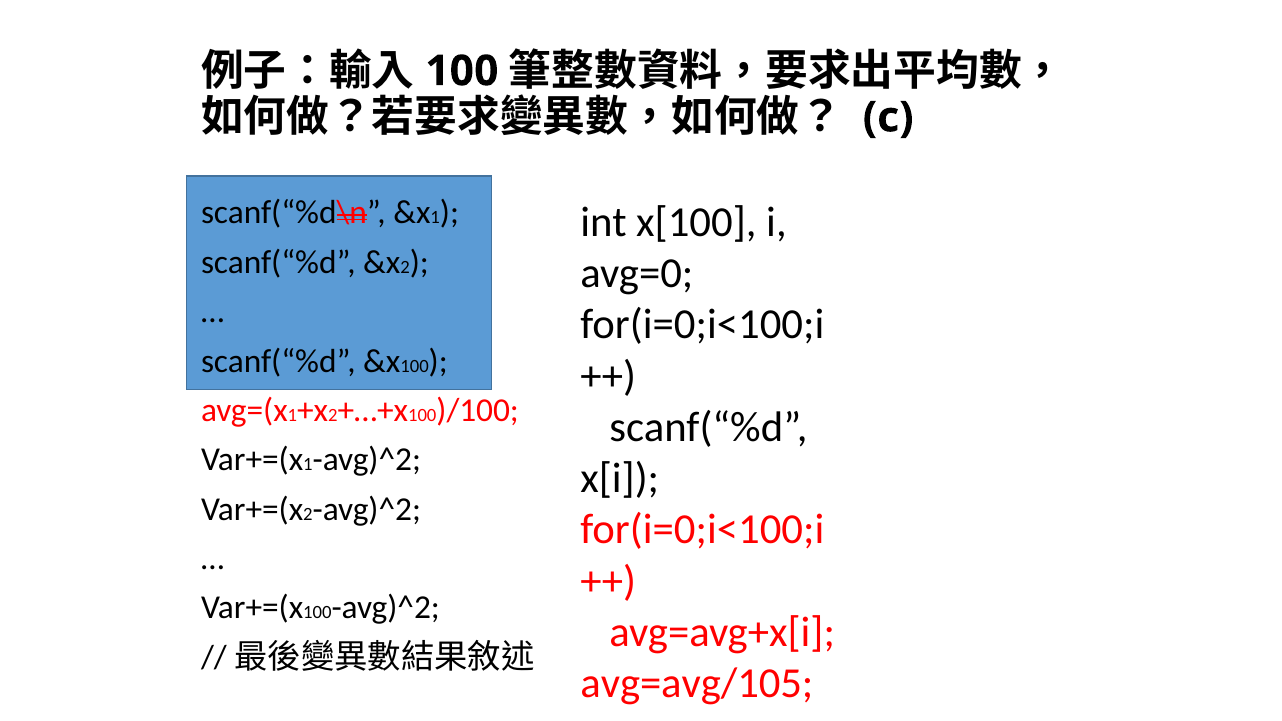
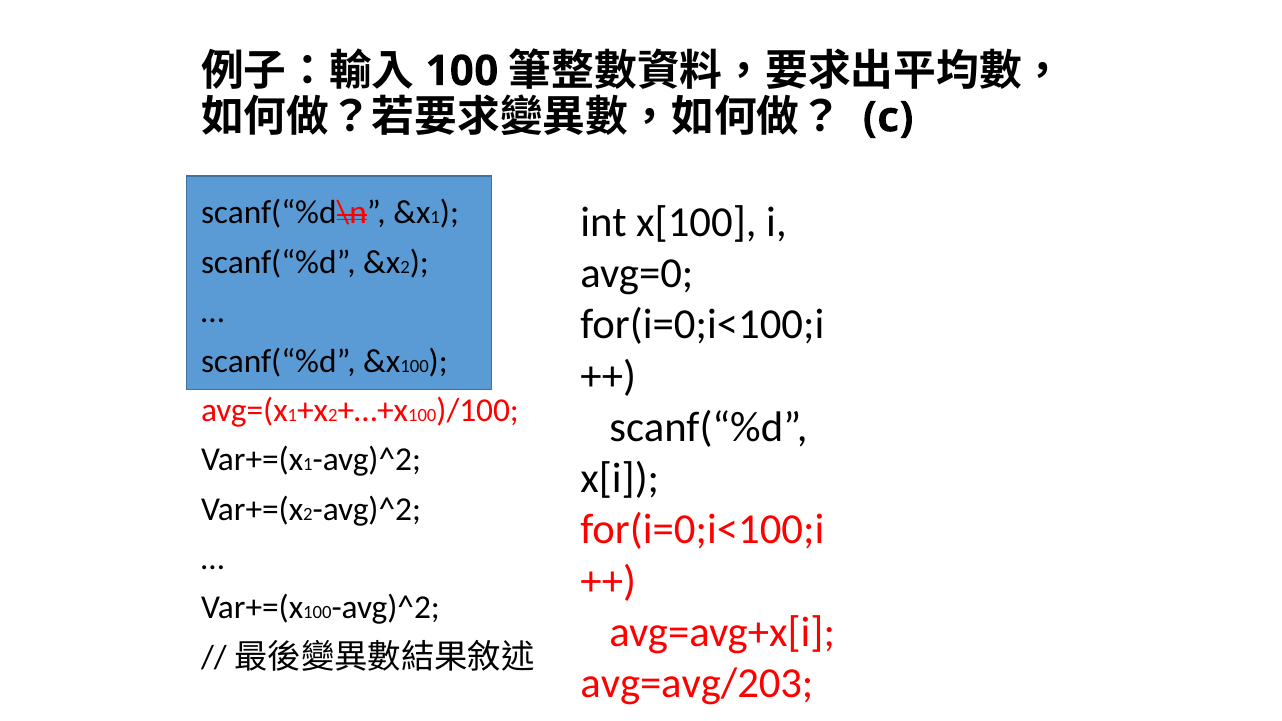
avg=avg/105: avg=avg/105 -> avg=avg/203
